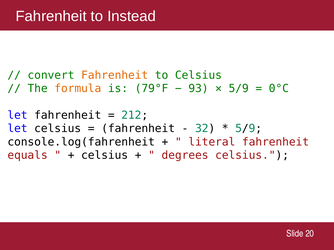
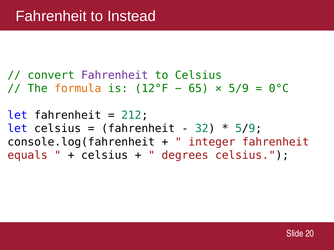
Fahrenheit at (115, 75) colour: orange -> purple
79°F: 79°F -> 12°F
93: 93 -> 65
literal: literal -> integer
